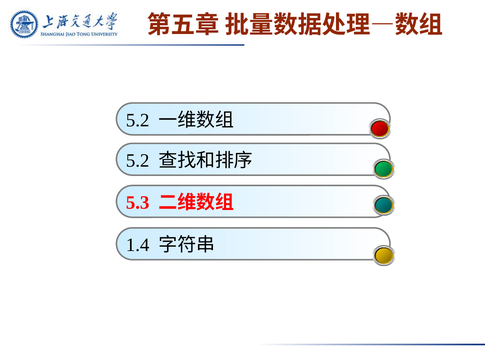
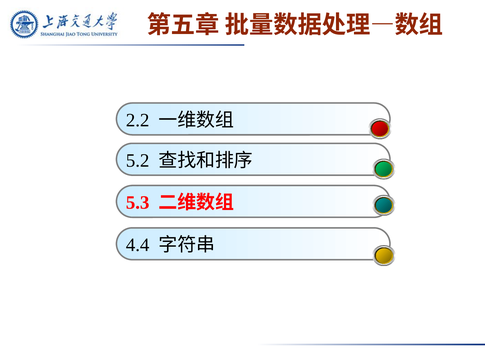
5.2 at (138, 120): 5.2 -> 2.2
1.4: 1.4 -> 4.4
